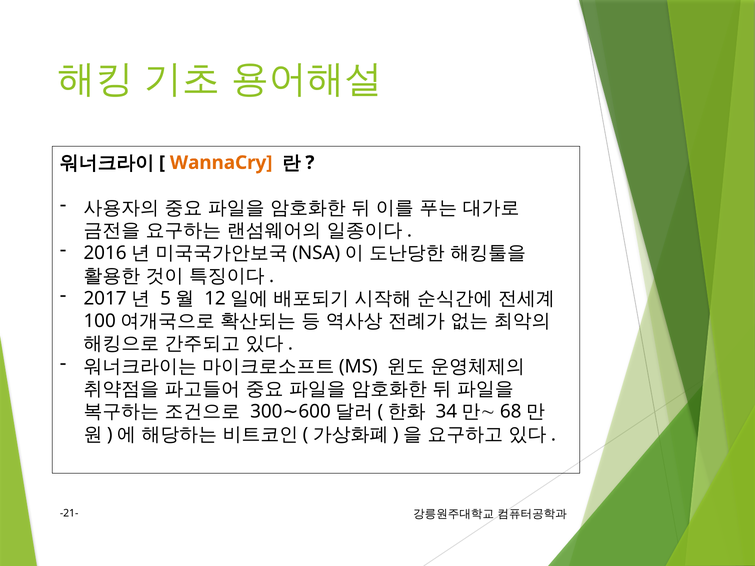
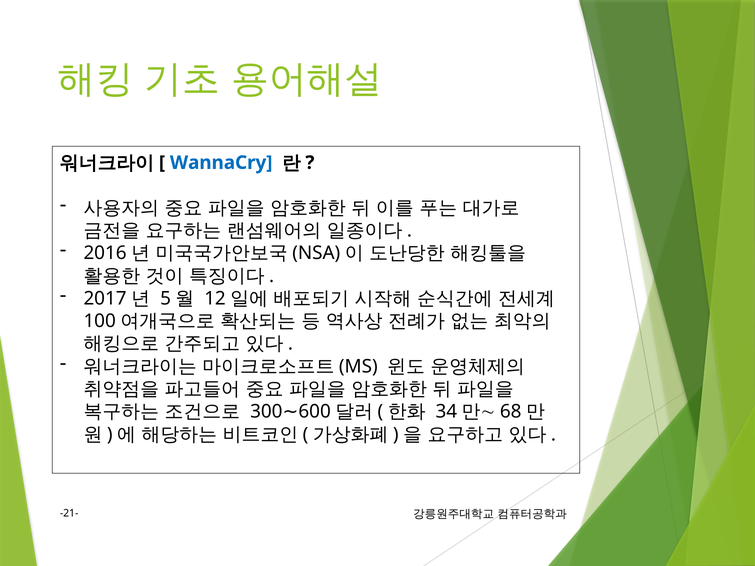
WannaCry colour: orange -> blue
